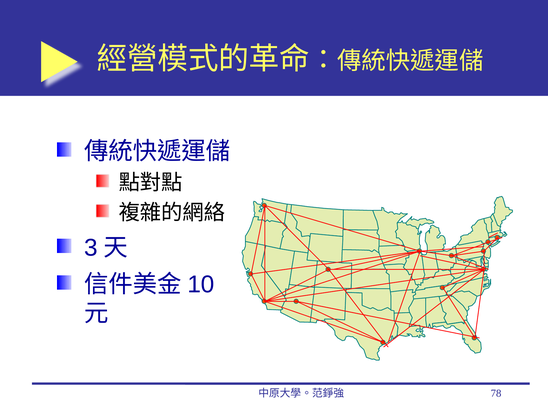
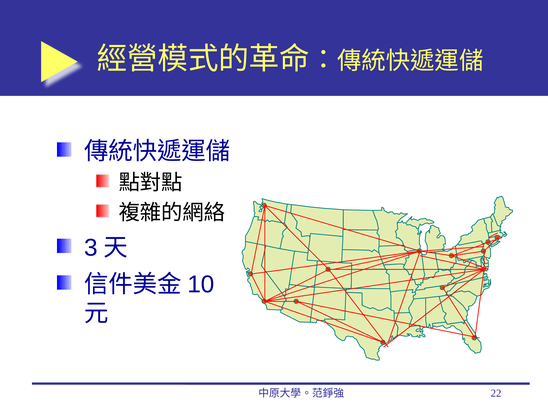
78: 78 -> 22
